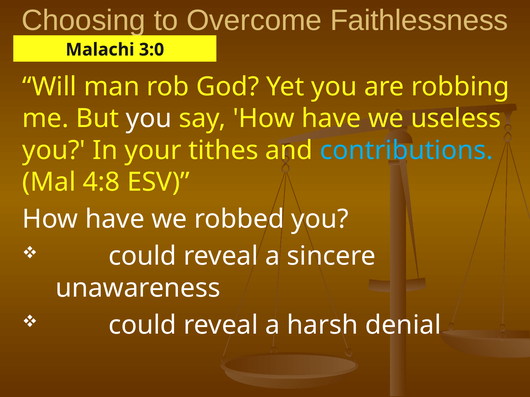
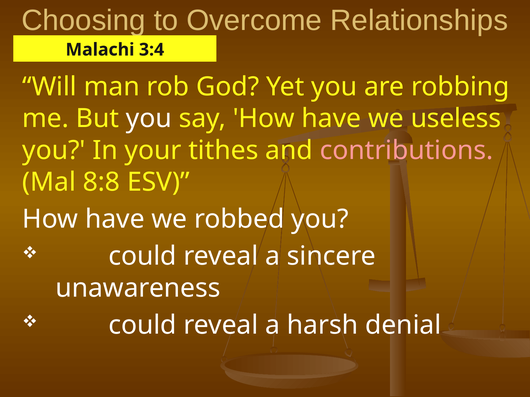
Faithlessness: Faithlessness -> Relationships
3:0: 3:0 -> 3:4
contributions colour: light blue -> pink
4:8: 4:8 -> 8:8
